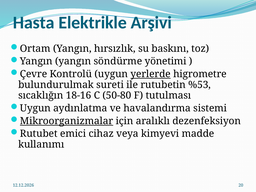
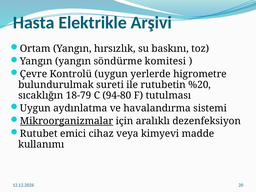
yönetimi: yönetimi -> komitesi
yerlerde underline: present -> none
%53: %53 -> %20
18-16: 18-16 -> 18-79
50-80: 50-80 -> 94-80
